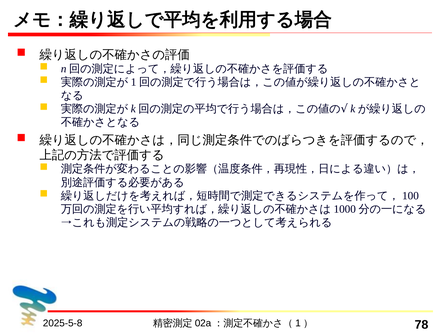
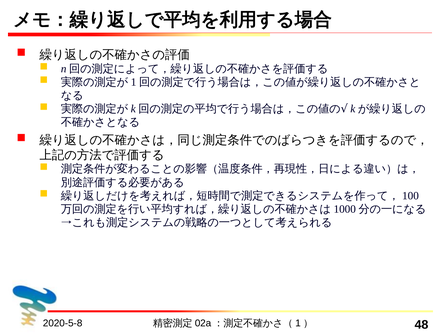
2025-5-8: 2025-5-8 -> 2020-5-8
78: 78 -> 48
